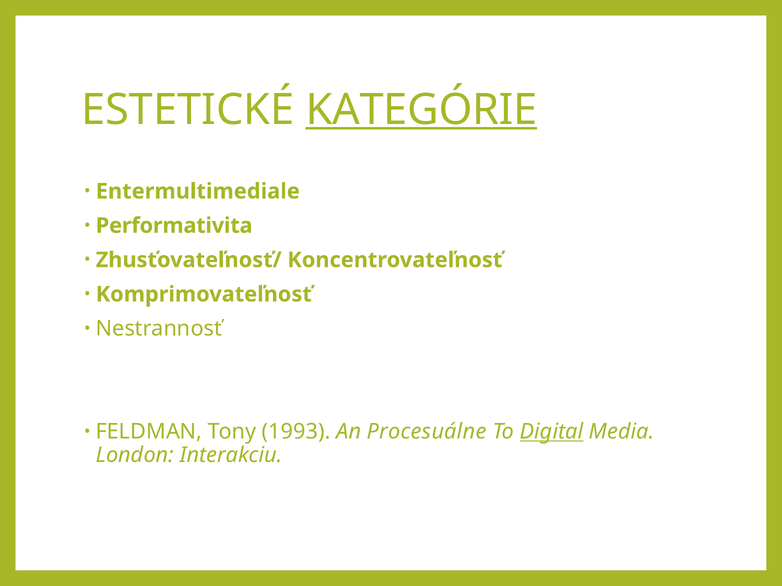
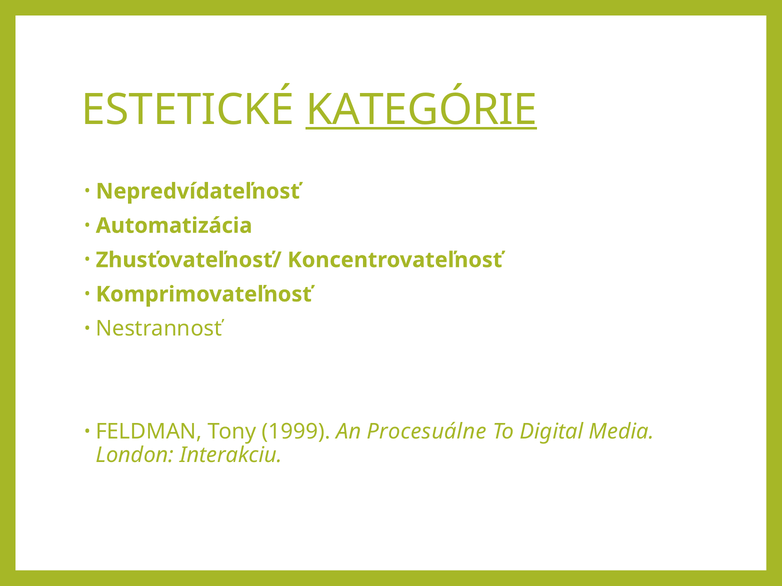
Entermultimediale: Entermultimediale -> Nepredvídateľnosť
Performativita: Performativita -> Automatizácia
1993: 1993 -> 1999
Digital underline: present -> none
